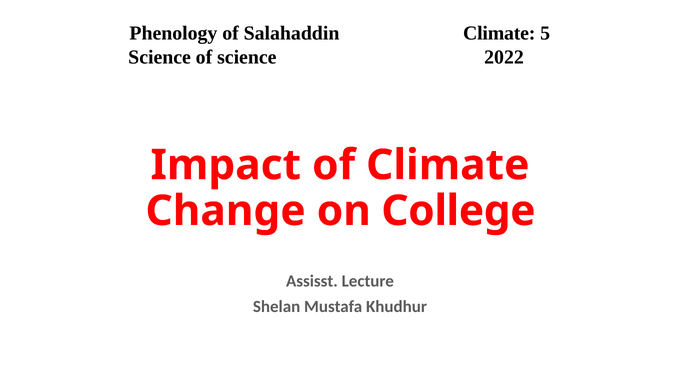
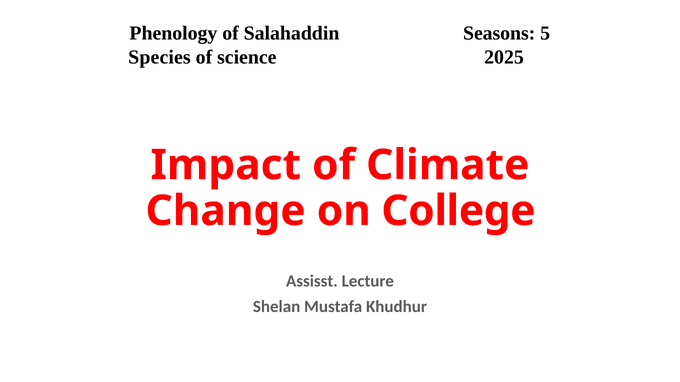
Salahaddin Climate: Climate -> Seasons
Science at (160, 57): Science -> Species
2022: 2022 -> 2025
